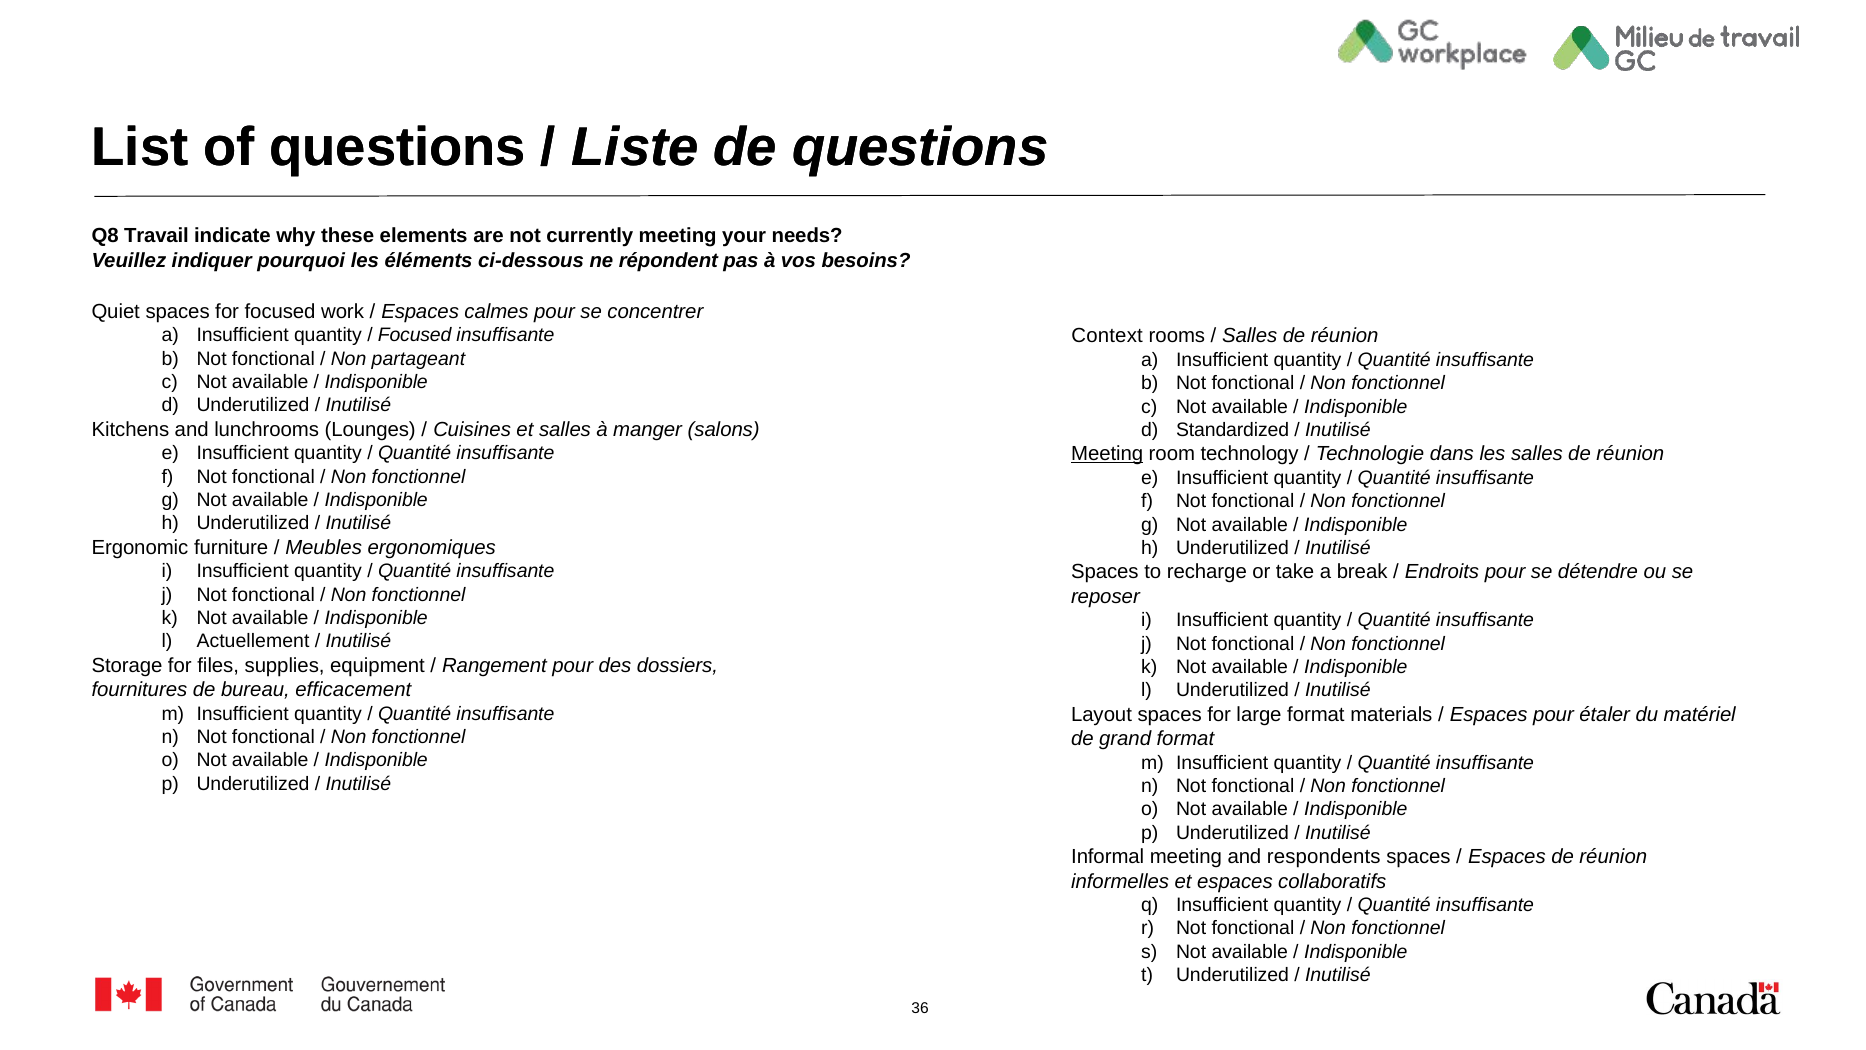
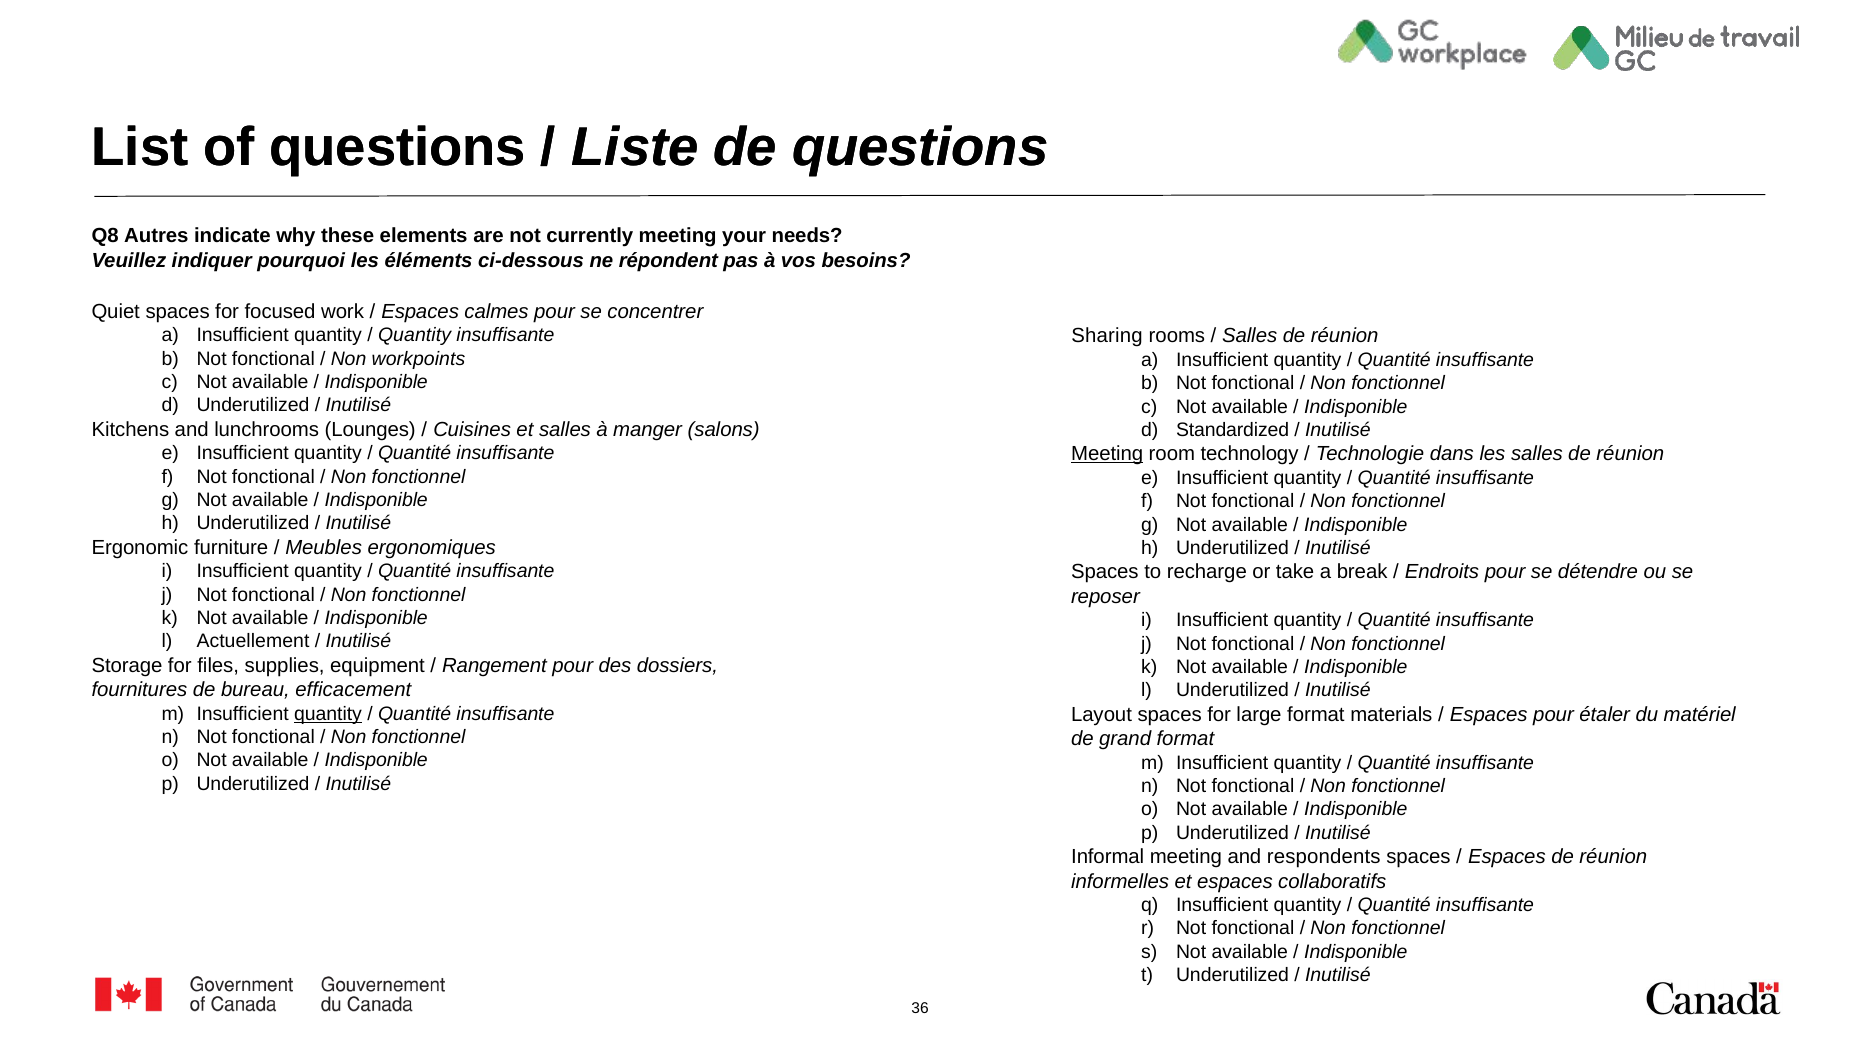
Travail: Travail -> Autres
Focused at (415, 335): Focused -> Quantity
Context: Context -> Sharing
partageant: partageant -> workpoints
quantity at (328, 713) underline: none -> present
